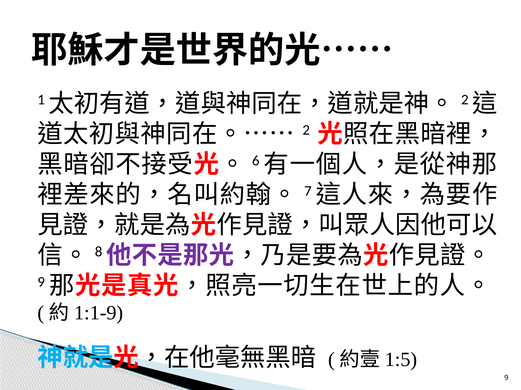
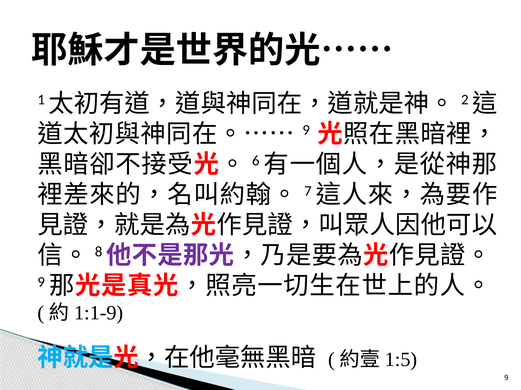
2 at (306, 130): 2 -> 9
